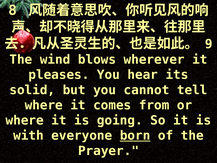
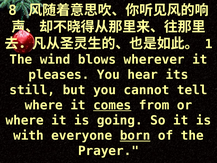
9: 9 -> 1
solid: solid -> still
comes underline: none -> present
